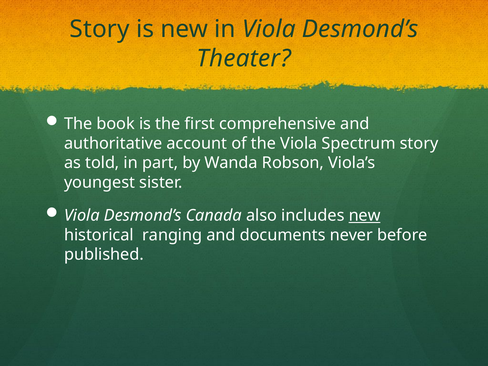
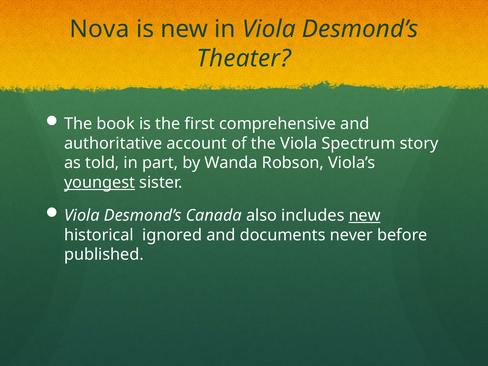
Story at (100, 29): Story -> Nova
youngest underline: none -> present
ranging: ranging -> ignored
